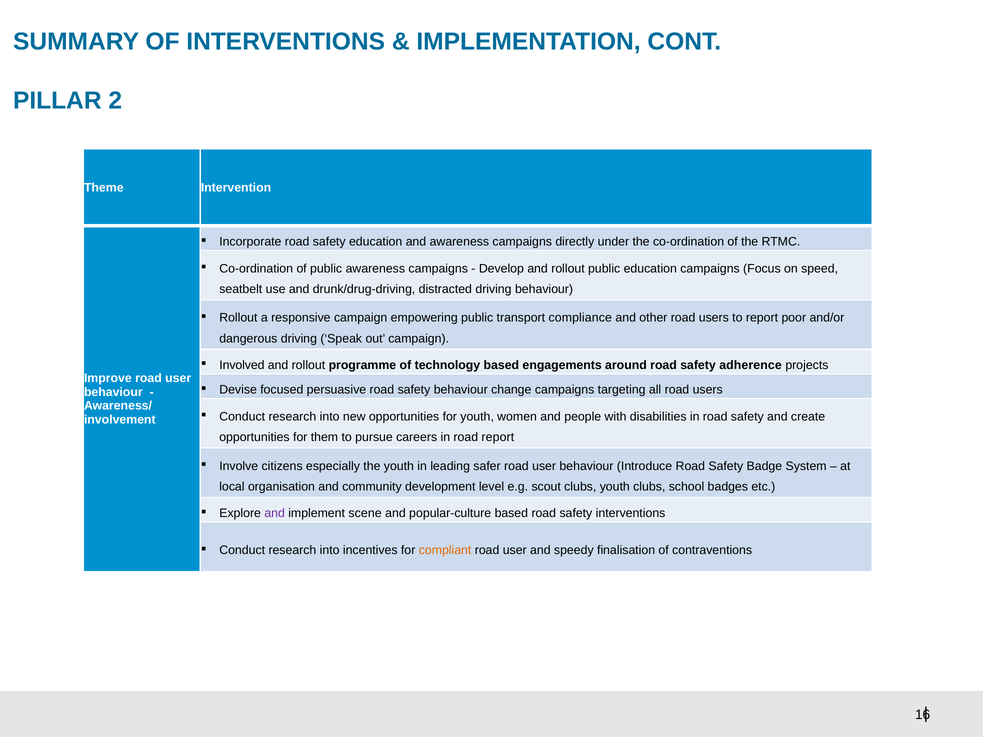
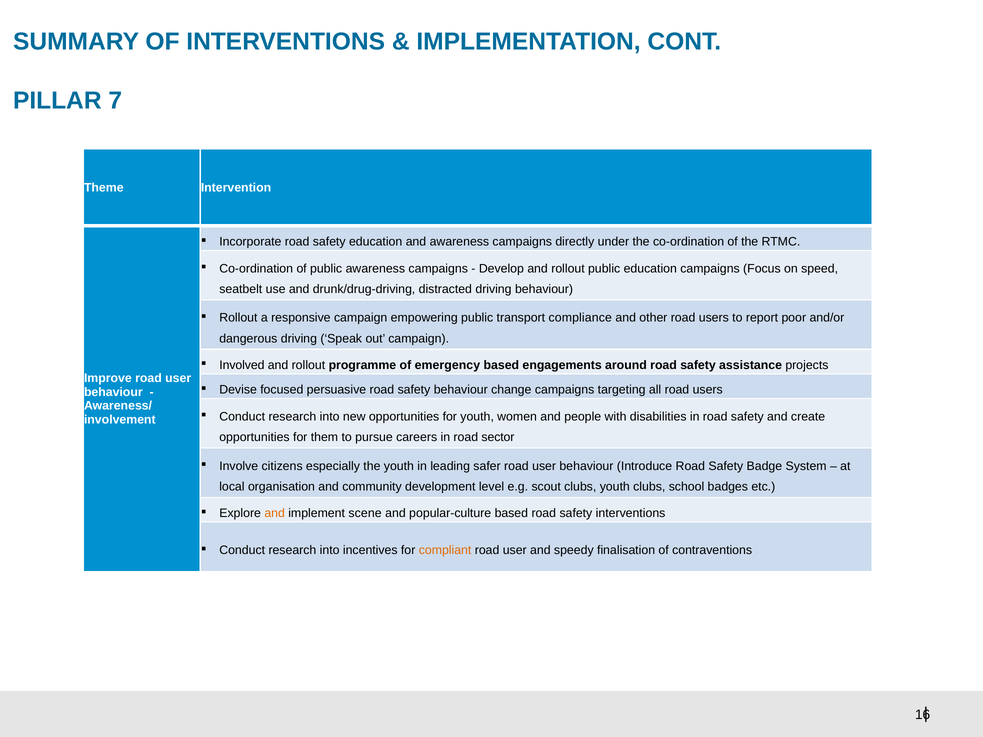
2: 2 -> 7
technology: technology -> emergency
adherence: adherence -> assistance
road report: report -> sector
and at (275, 514) colour: purple -> orange
